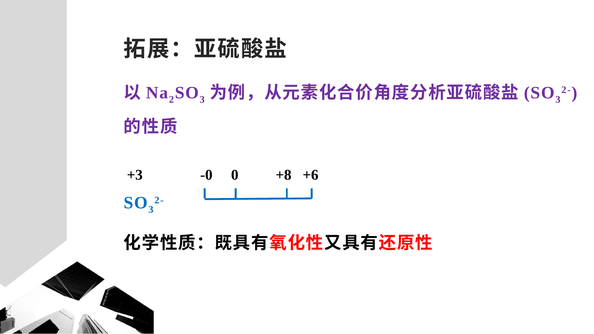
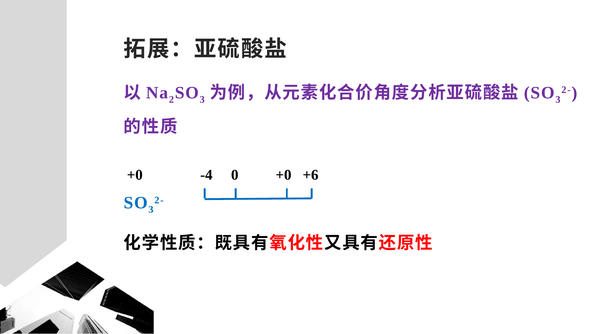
+3 at (135, 175): +3 -> +0
-0: -0 -> -4
0 +8: +8 -> +0
